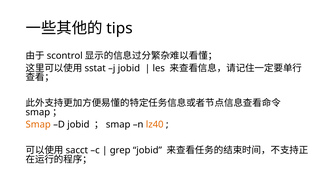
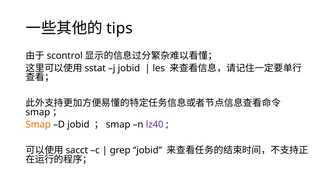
lz40 colour: orange -> purple
